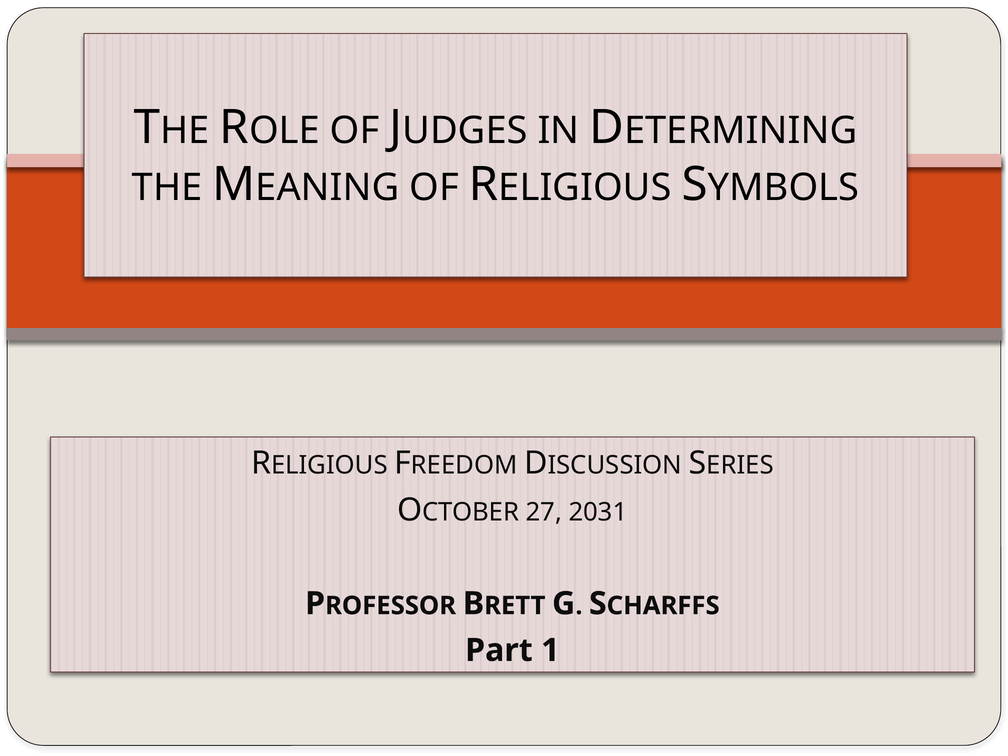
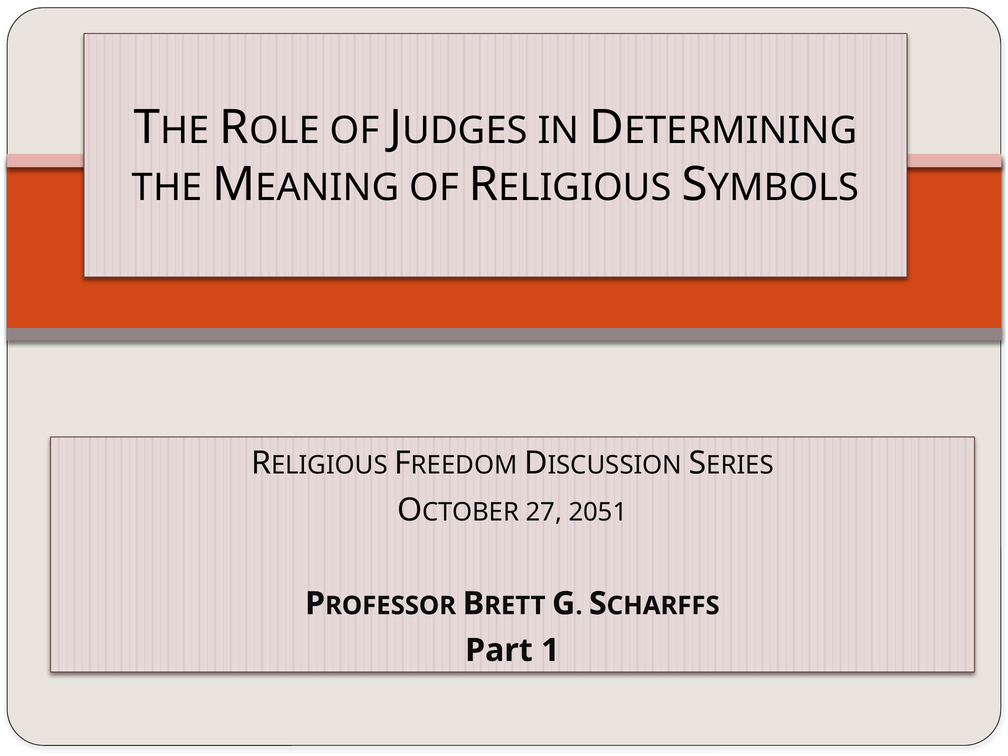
2031: 2031 -> 2051
